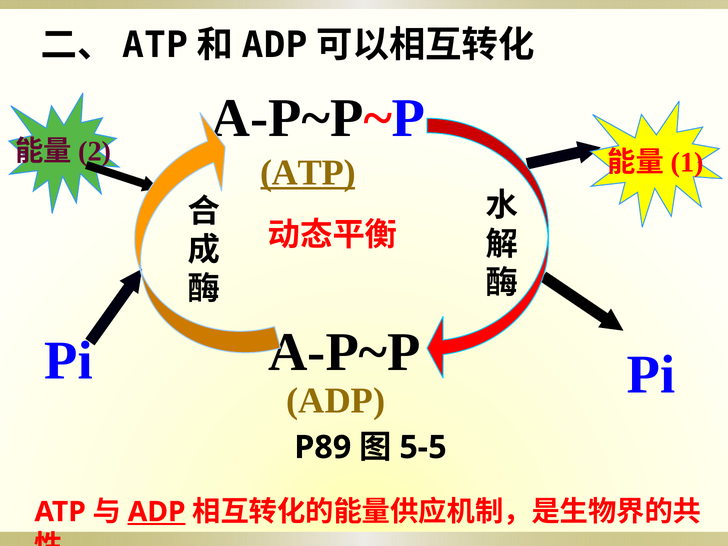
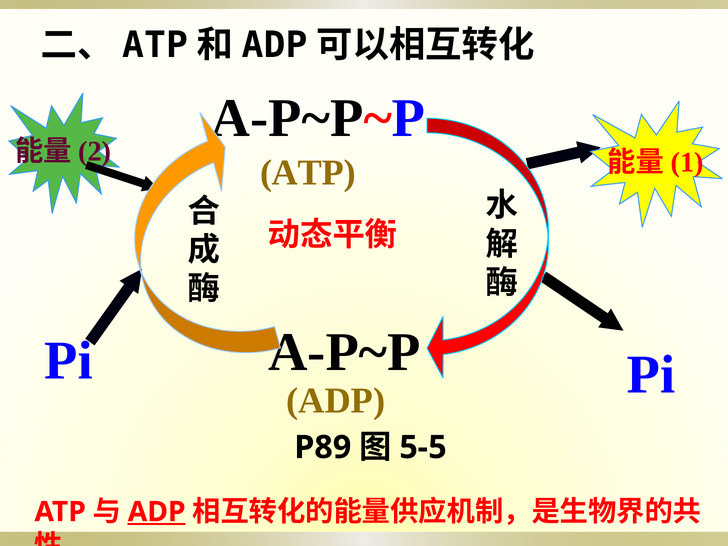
ATP at (308, 173) underline: present -> none
